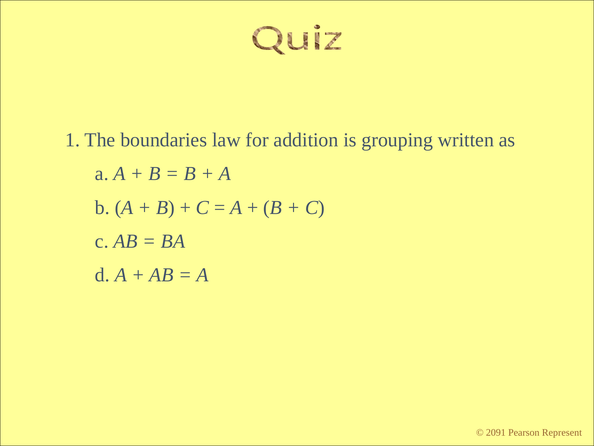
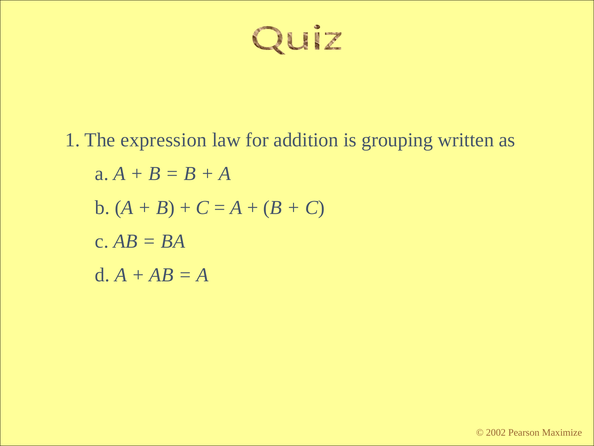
boundaries: boundaries -> expression
2091: 2091 -> 2002
Represent: Represent -> Maximize
